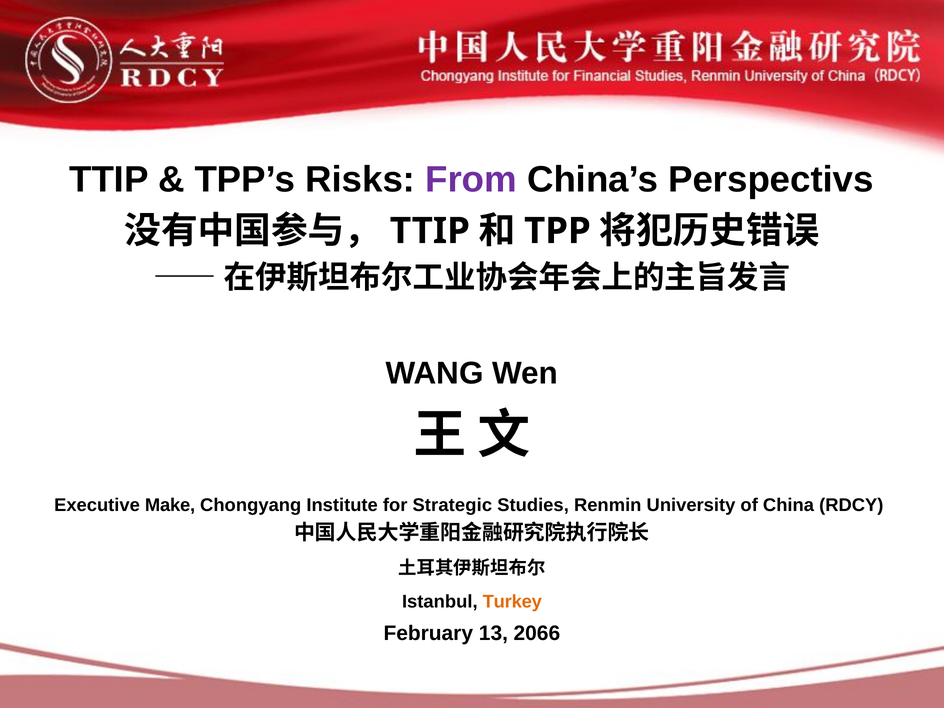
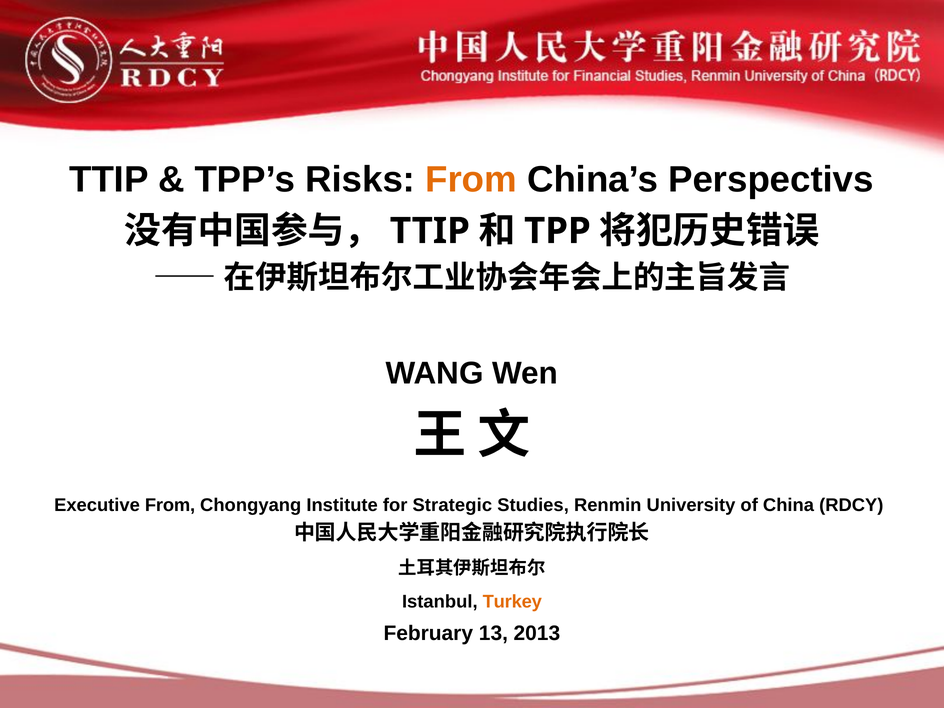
From at (471, 180) colour: purple -> orange
Executive Make: Make -> From
2066: 2066 -> 2013
